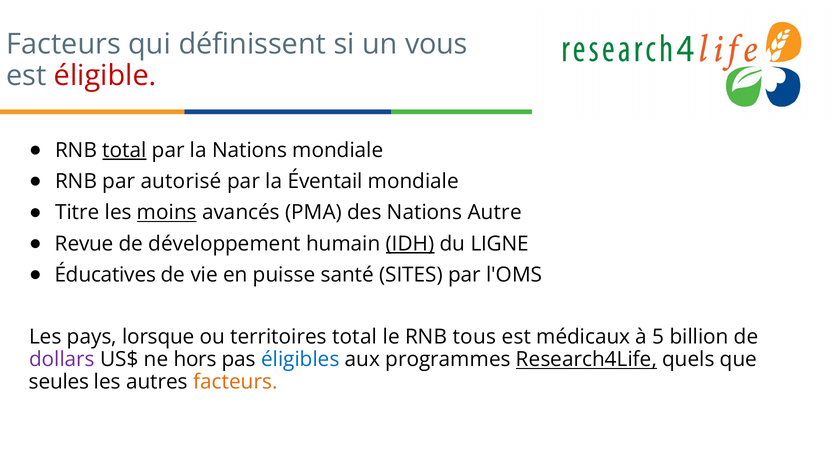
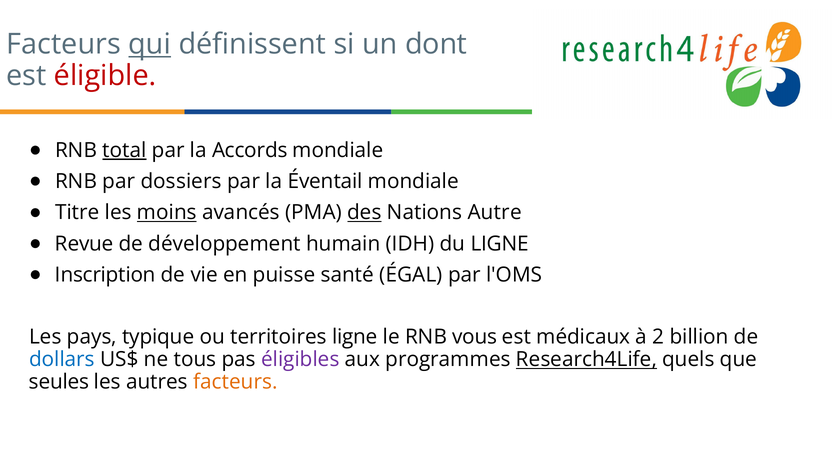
qui underline: none -> present
vous: vous -> dont
la Nations: Nations -> Accords
autorisé: autorisé -> dossiers
des underline: none -> present
IDH underline: present -> none
Éducatives: Éducatives -> Inscription
SITES: SITES -> ÉGAL
lorsque: lorsque -> typique
territoires total: total -> ligne
tous: tous -> vous
5: 5 -> 2
dollars colour: purple -> blue
hors: hors -> tous
éligibles colour: blue -> purple
